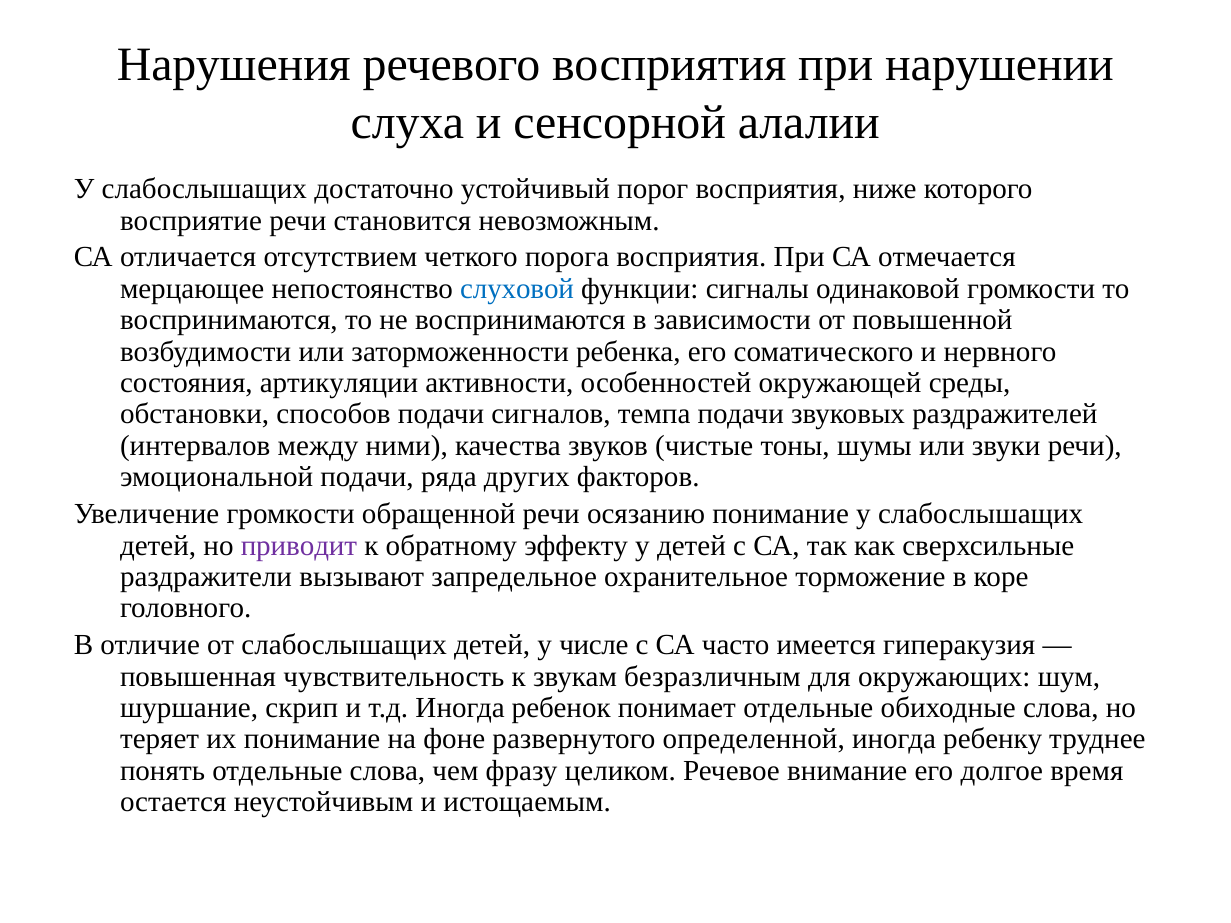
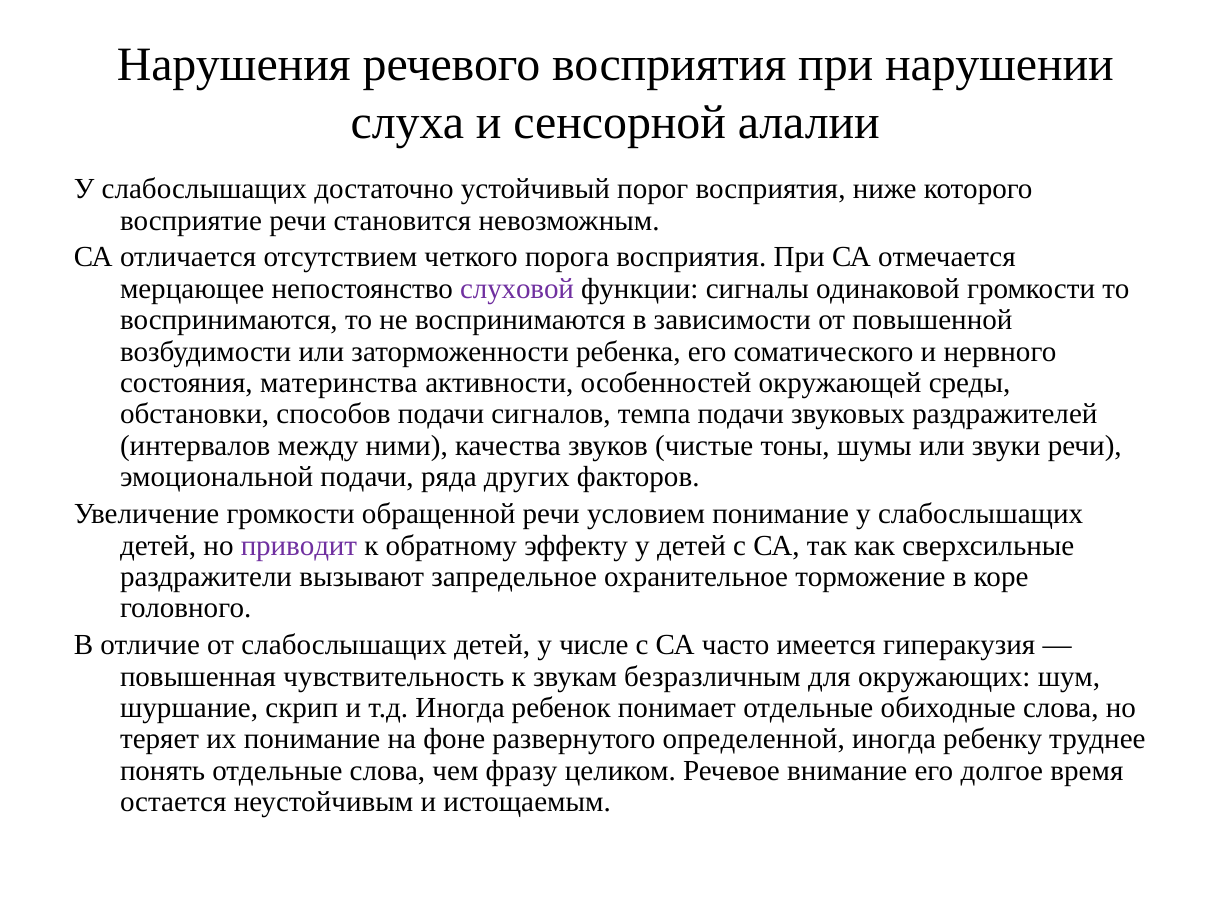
слуховой colour: blue -> purple
артикуляции: артикуляции -> материнства
осязанию: осязанию -> условием
